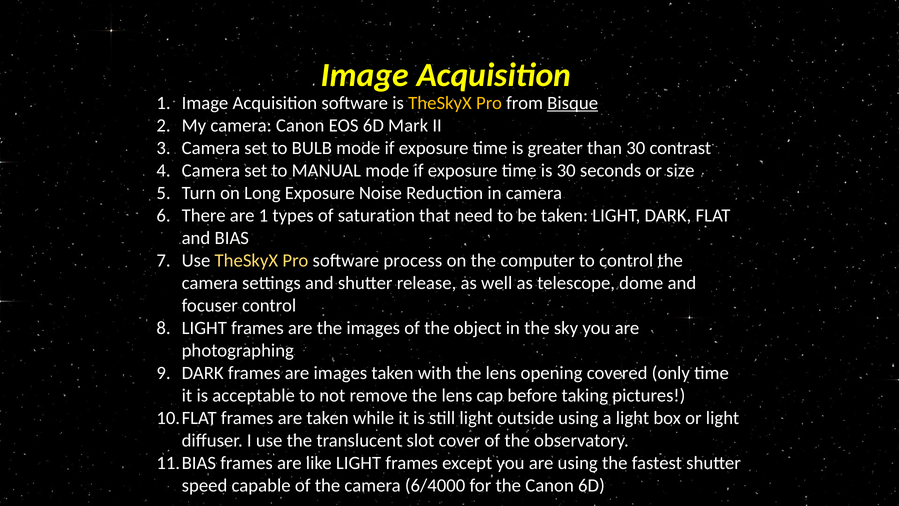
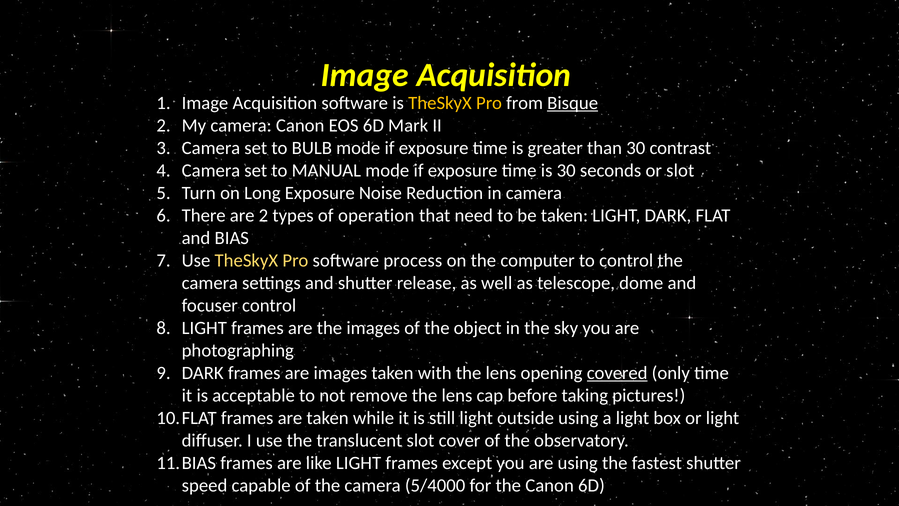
or size: size -> slot
are 1: 1 -> 2
saturation: saturation -> operation
covered underline: none -> present
6/4000: 6/4000 -> 5/4000
